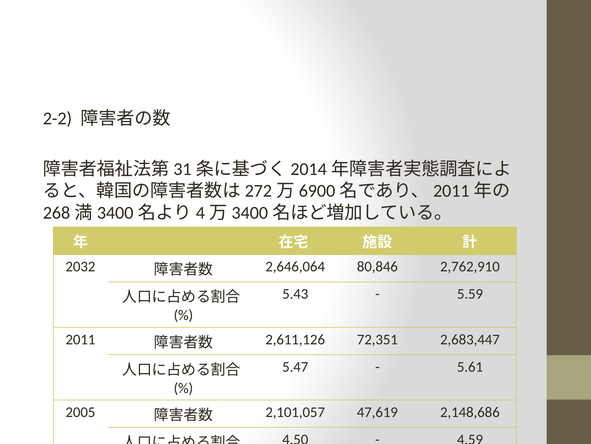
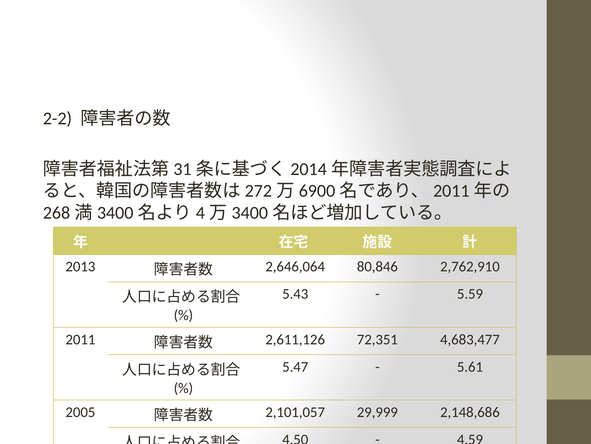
2032: 2032 -> 2013
2,683,447: 2,683,447 -> 4,683,477
47,619: 47,619 -> 29,999
